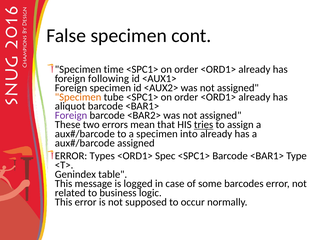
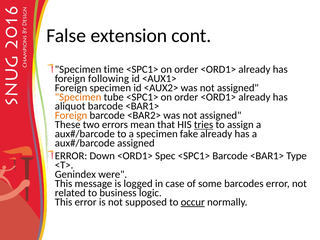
False specimen: specimen -> extension
Foreign at (71, 115) colour: purple -> orange
into: into -> fake
Types: Types -> Down
table: table -> were
occur underline: none -> present
